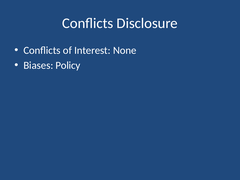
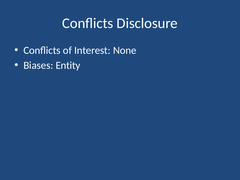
Policy: Policy -> Entity
